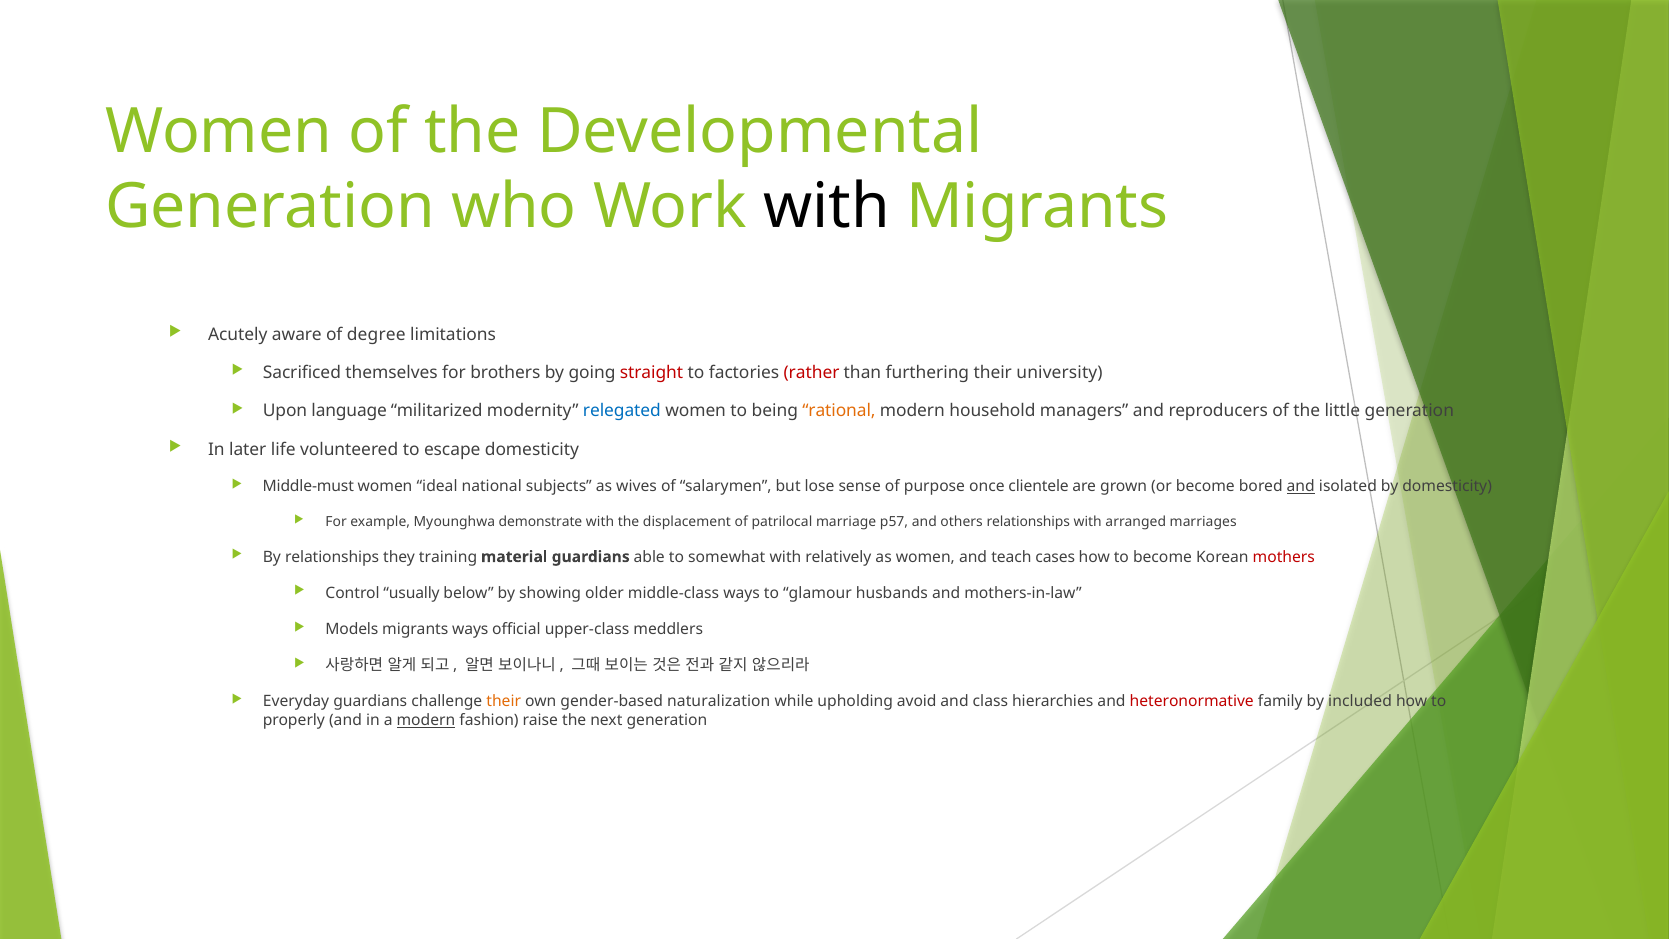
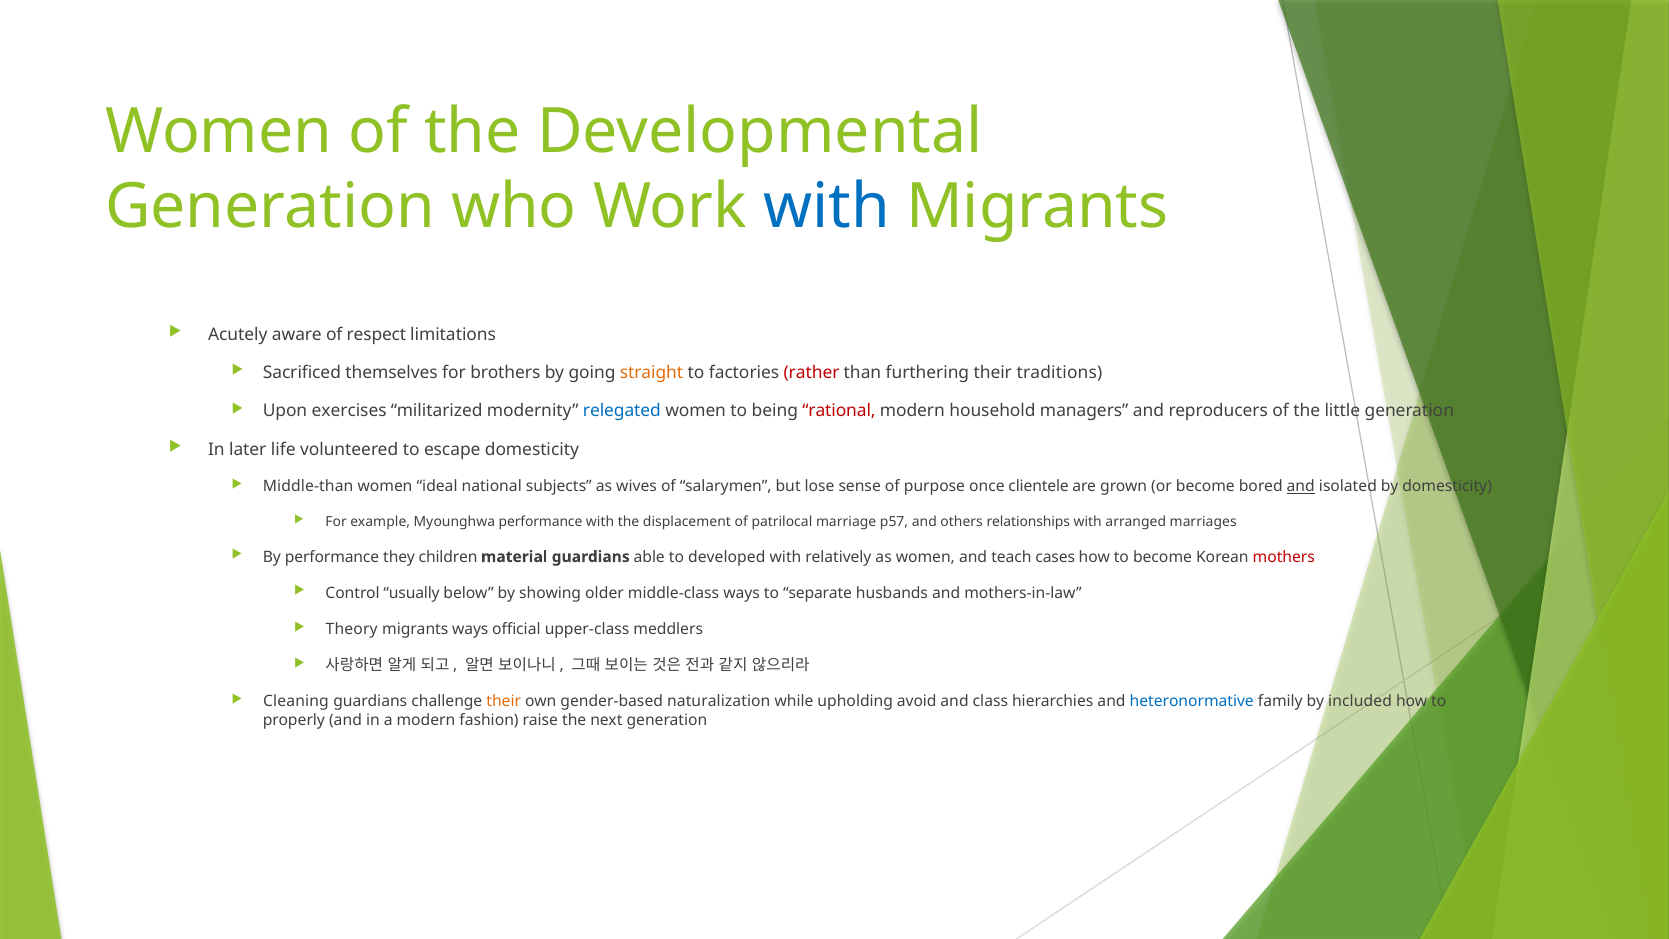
with at (827, 207) colour: black -> blue
degree: degree -> respect
straight colour: red -> orange
university: university -> traditions
language: language -> exercises
rational colour: orange -> red
Middle-must: Middle-must -> Middle-than
Myounghwa demonstrate: demonstrate -> performance
By relationships: relationships -> performance
training: training -> children
somewhat: somewhat -> developed
glamour: glamour -> separate
Models: Models -> Theory
Everyday: Everyday -> Cleaning
heteronormative colour: red -> blue
modern at (426, 720) underline: present -> none
